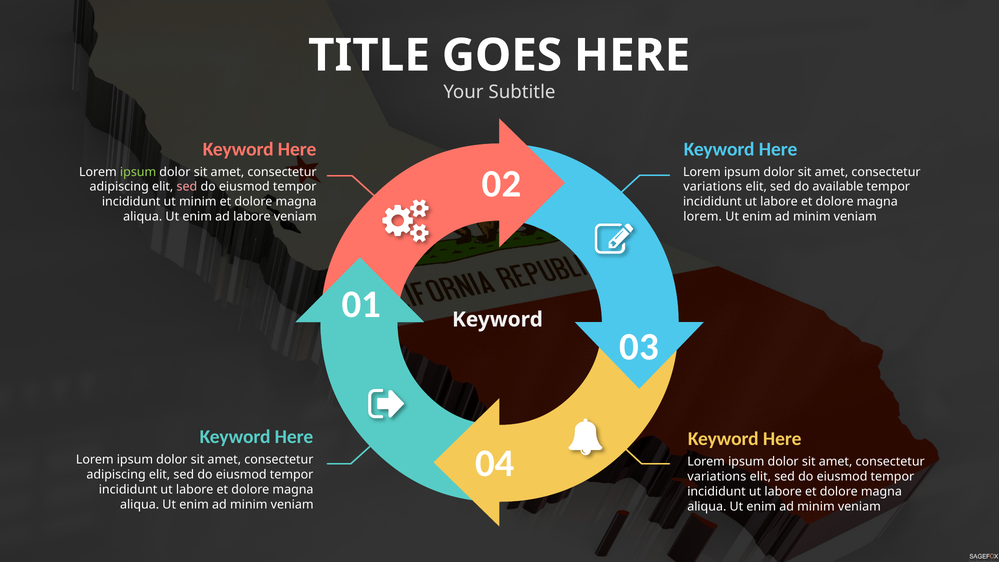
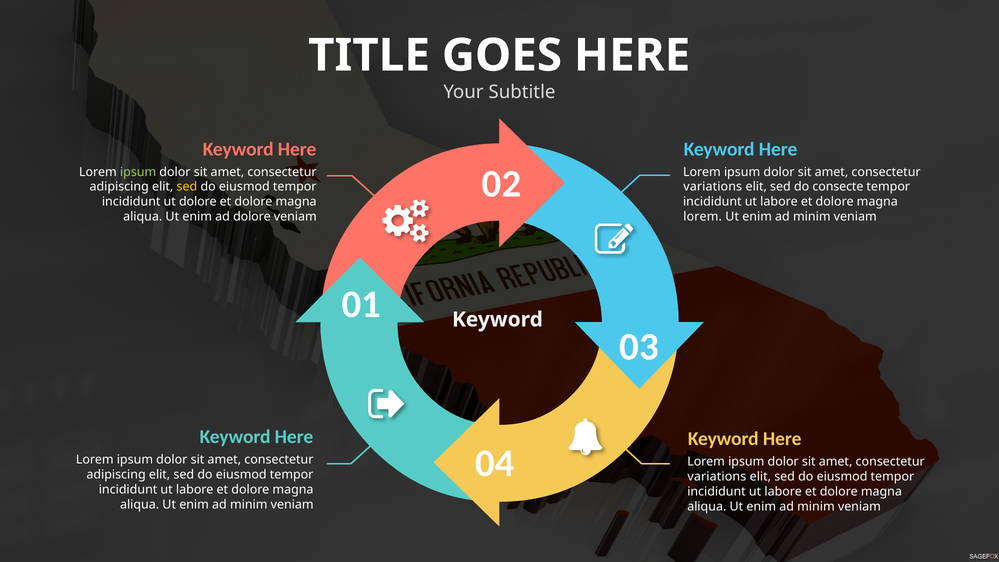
sed at (187, 187) colour: pink -> yellow
available: available -> consecte
ut minim: minim -> dolore
ad labore: labore -> dolore
